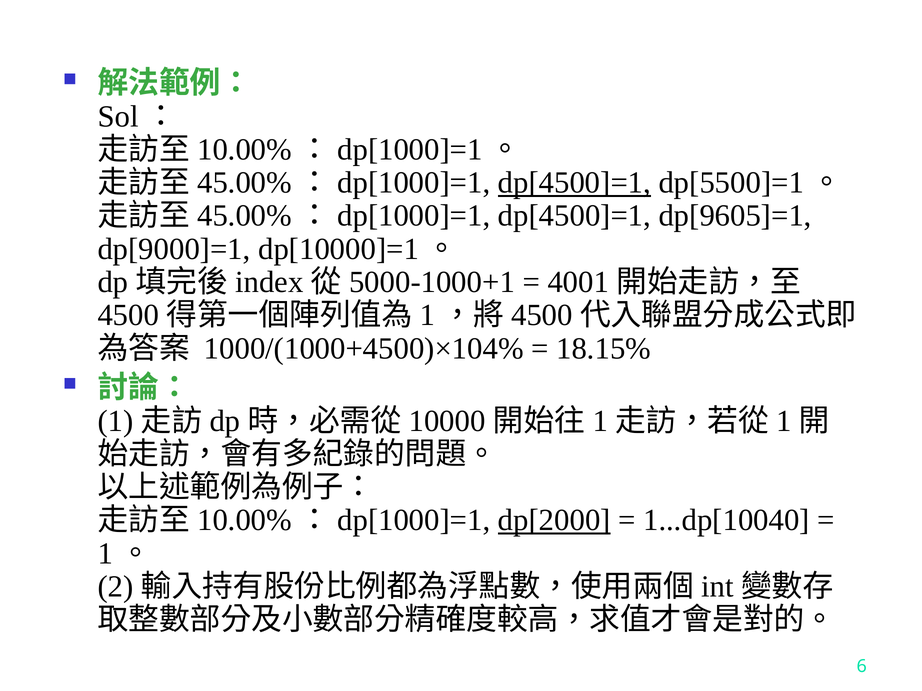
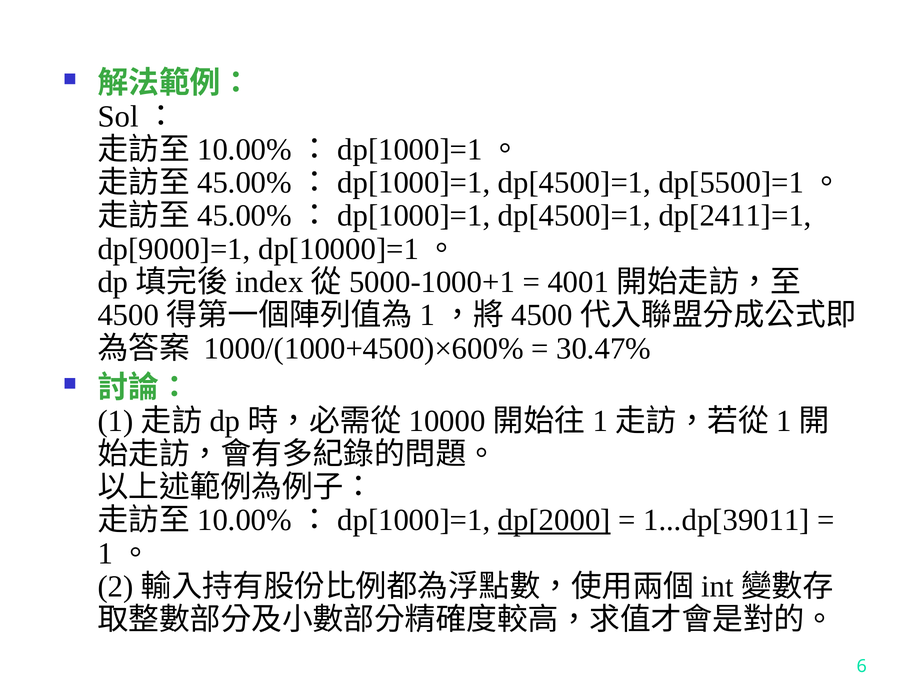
dp[4500]=1 at (574, 183) underline: present -> none
dp[9605]=1: dp[9605]=1 -> dp[2411]=1
1000/(1000+4500)×104%: 1000/(1000+4500)×104% -> 1000/(1000+4500)×600%
18.15%: 18.15% -> 30.47%
1...dp[10040: 1...dp[10040 -> 1...dp[39011
